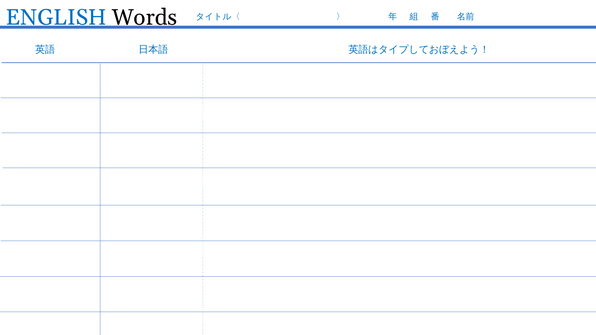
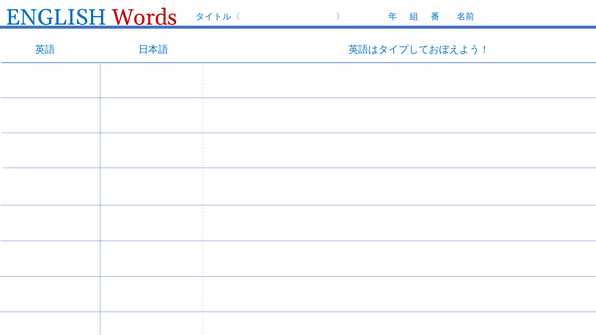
Words colour: black -> red
